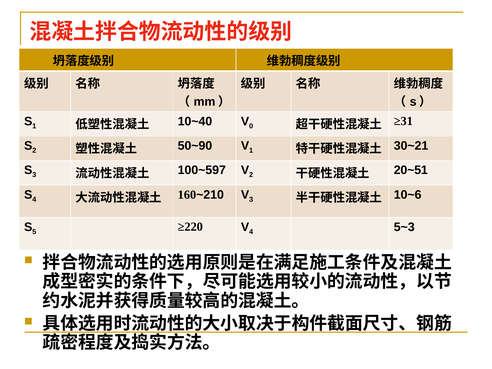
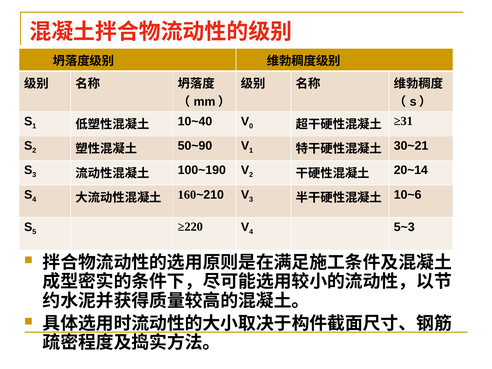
100~597: 100~597 -> 100~190
20~51: 20~51 -> 20~14
